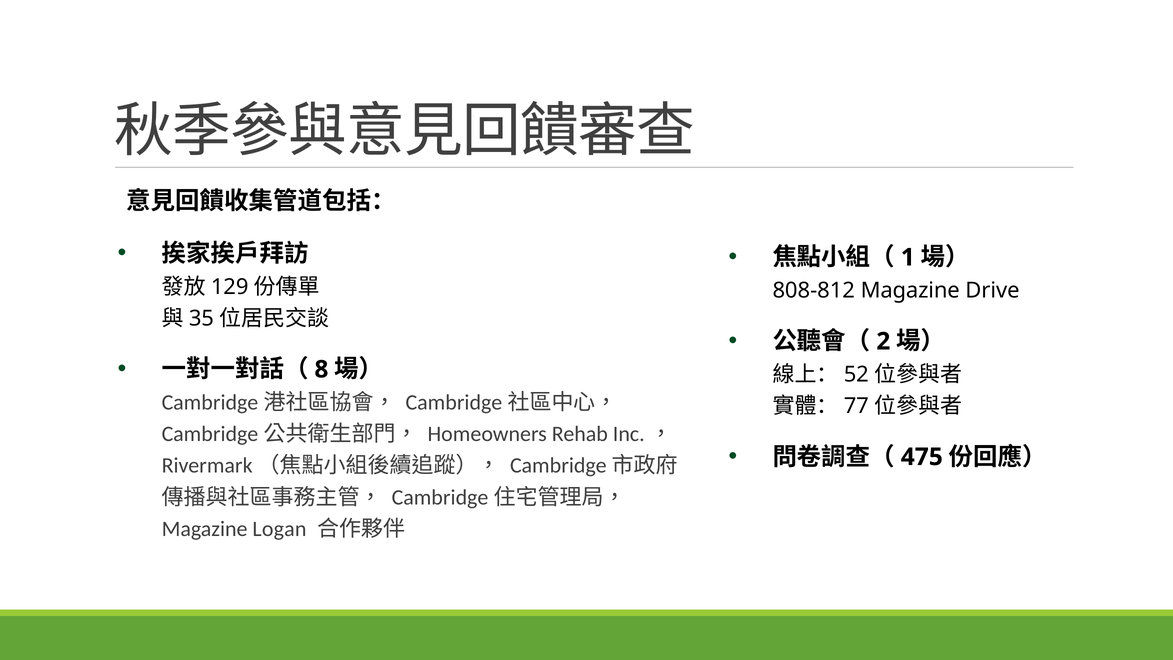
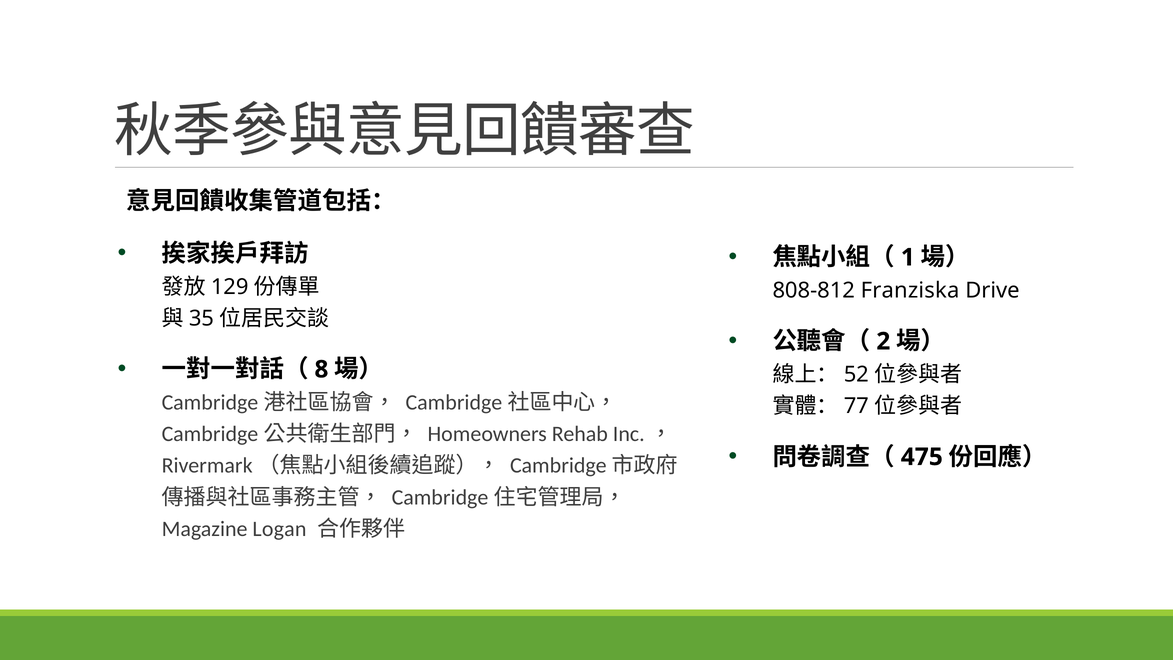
808-812 Magazine: Magazine -> Franziska
